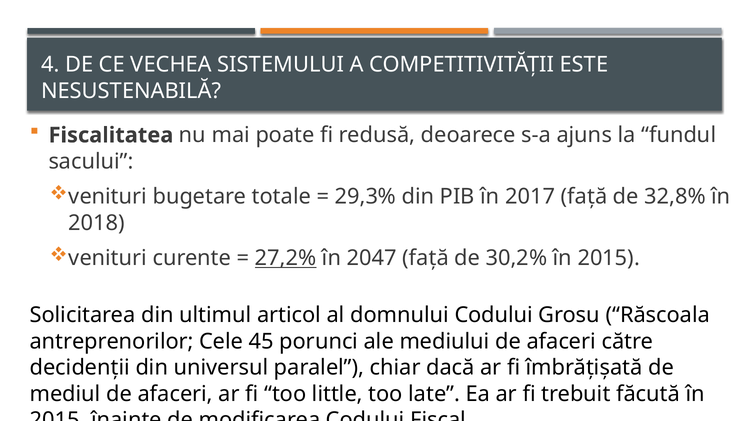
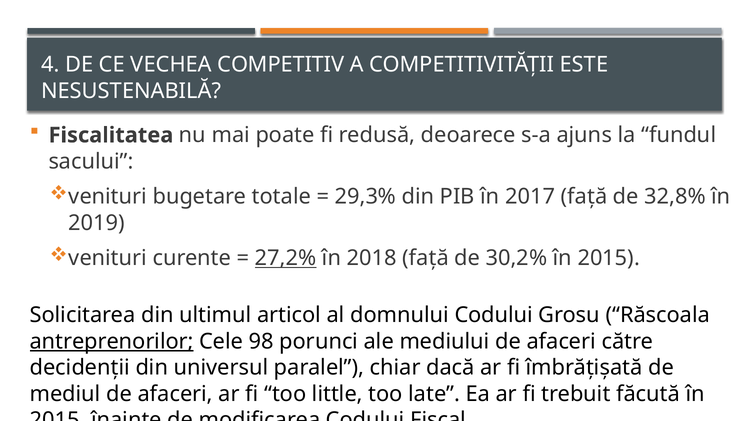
SISTEMULUI: SISTEMULUI -> COMPETITIV
2018: 2018 -> 2019
2047: 2047 -> 2018
antreprenorilor underline: none -> present
45: 45 -> 98
